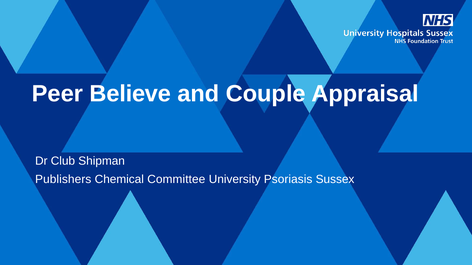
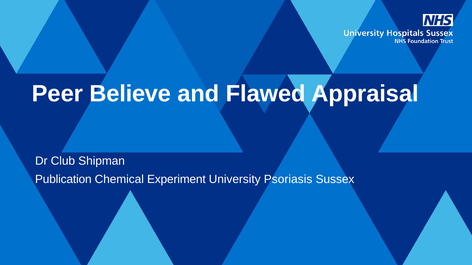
Couple: Couple -> Flawed
Publishers: Publishers -> Publication
Committee: Committee -> Experiment
